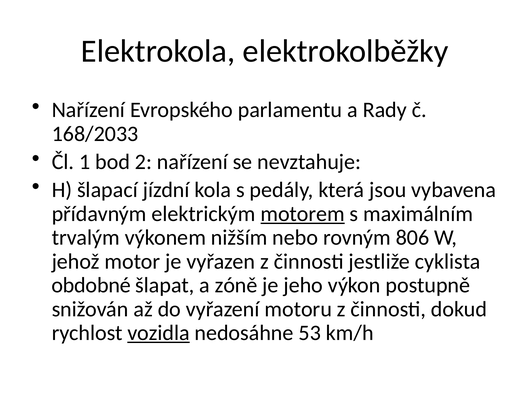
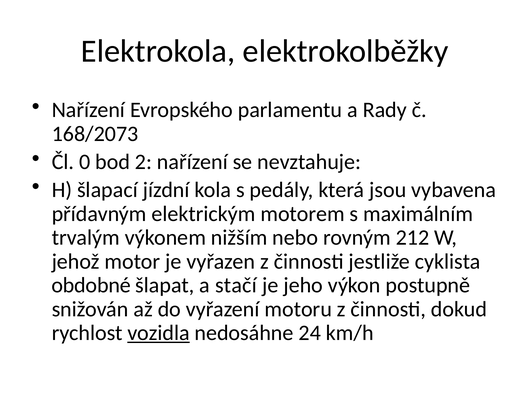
168/2033: 168/2033 -> 168/2073
1: 1 -> 0
motorem underline: present -> none
806: 806 -> 212
zóně: zóně -> stačí
53: 53 -> 24
